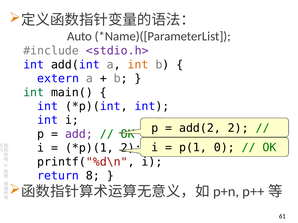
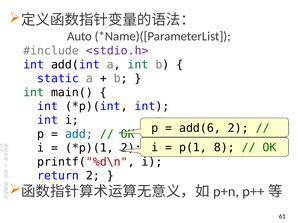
int at (138, 65) colour: orange -> green
extern: extern -> static
add(2: add(2 -> add(6
add colour: purple -> blue
0: 0 -> 8
return 8: 8 -> 2
